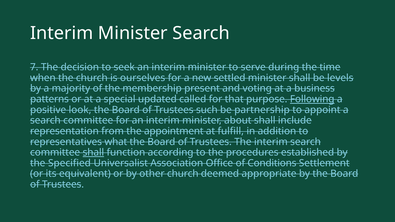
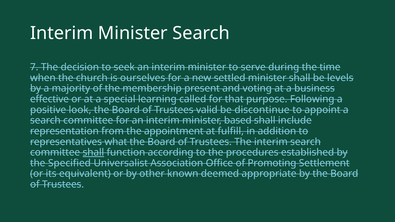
patterns: patterns -> effective
updated: updated -> learning
Following underline: present -> none
such: such -> valid
partnership: partnership -> discontinue
about: about -> based
Conditions: Conditions -> Promoting
other church: church -> known
